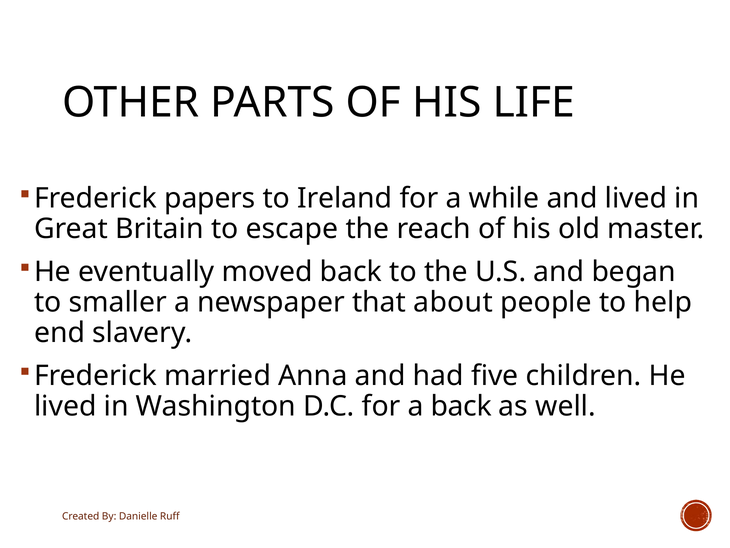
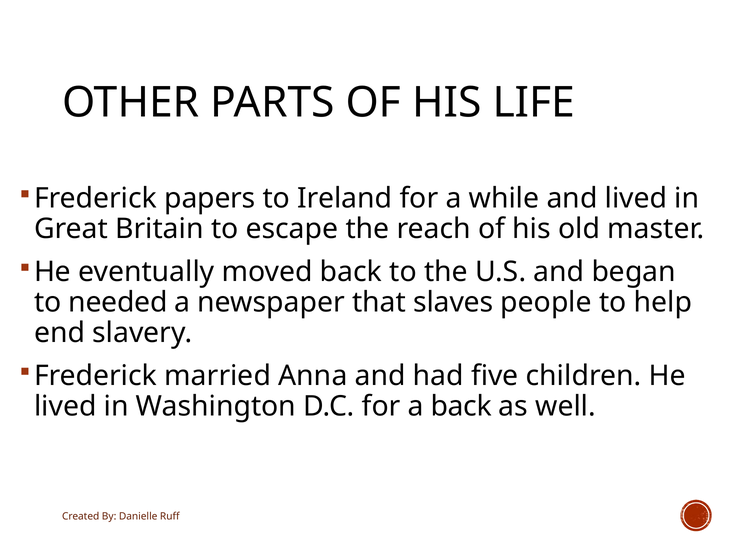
smaller: smaller -> needed
about: about -> slaves
